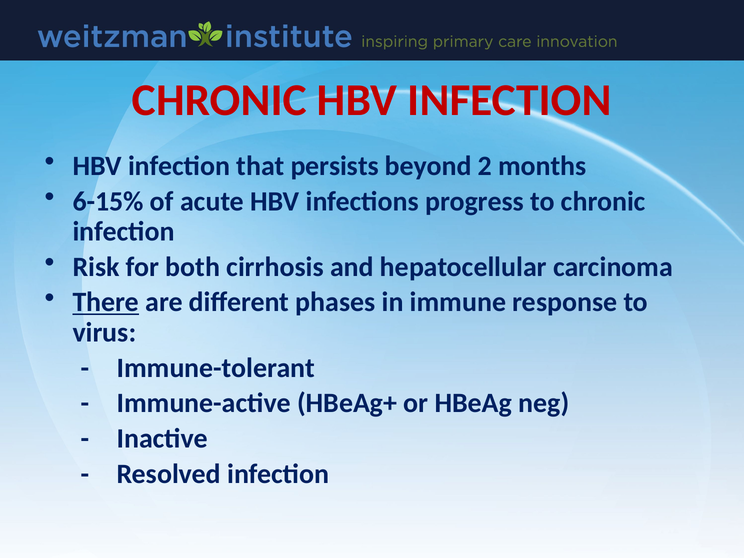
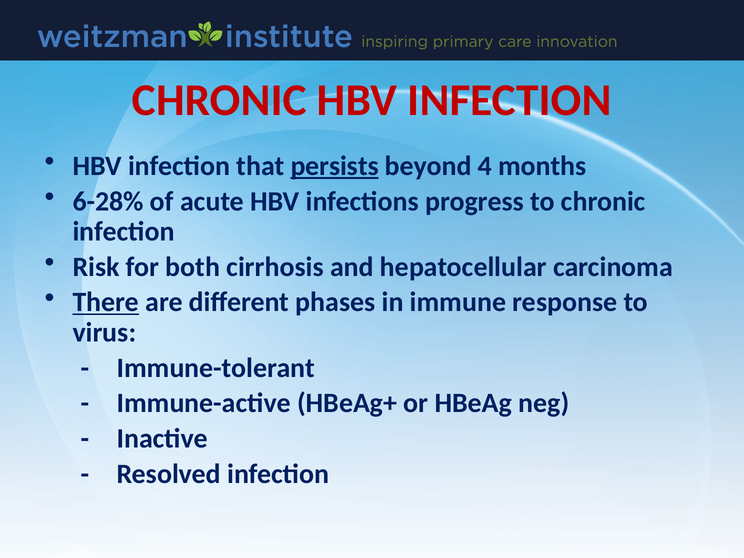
persists underline: none -> present
2: 2 -> 4
6-15%: 6-15% -> 6-28%
